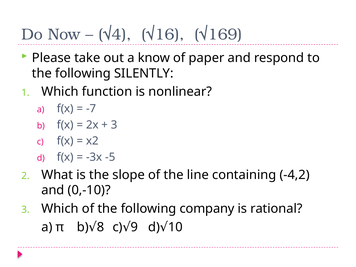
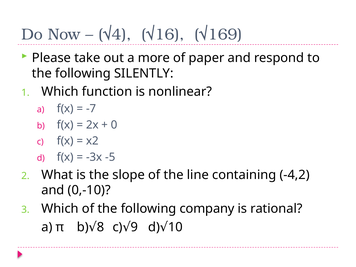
know: know -> more
3 at (114, 125): 3 -> 0
